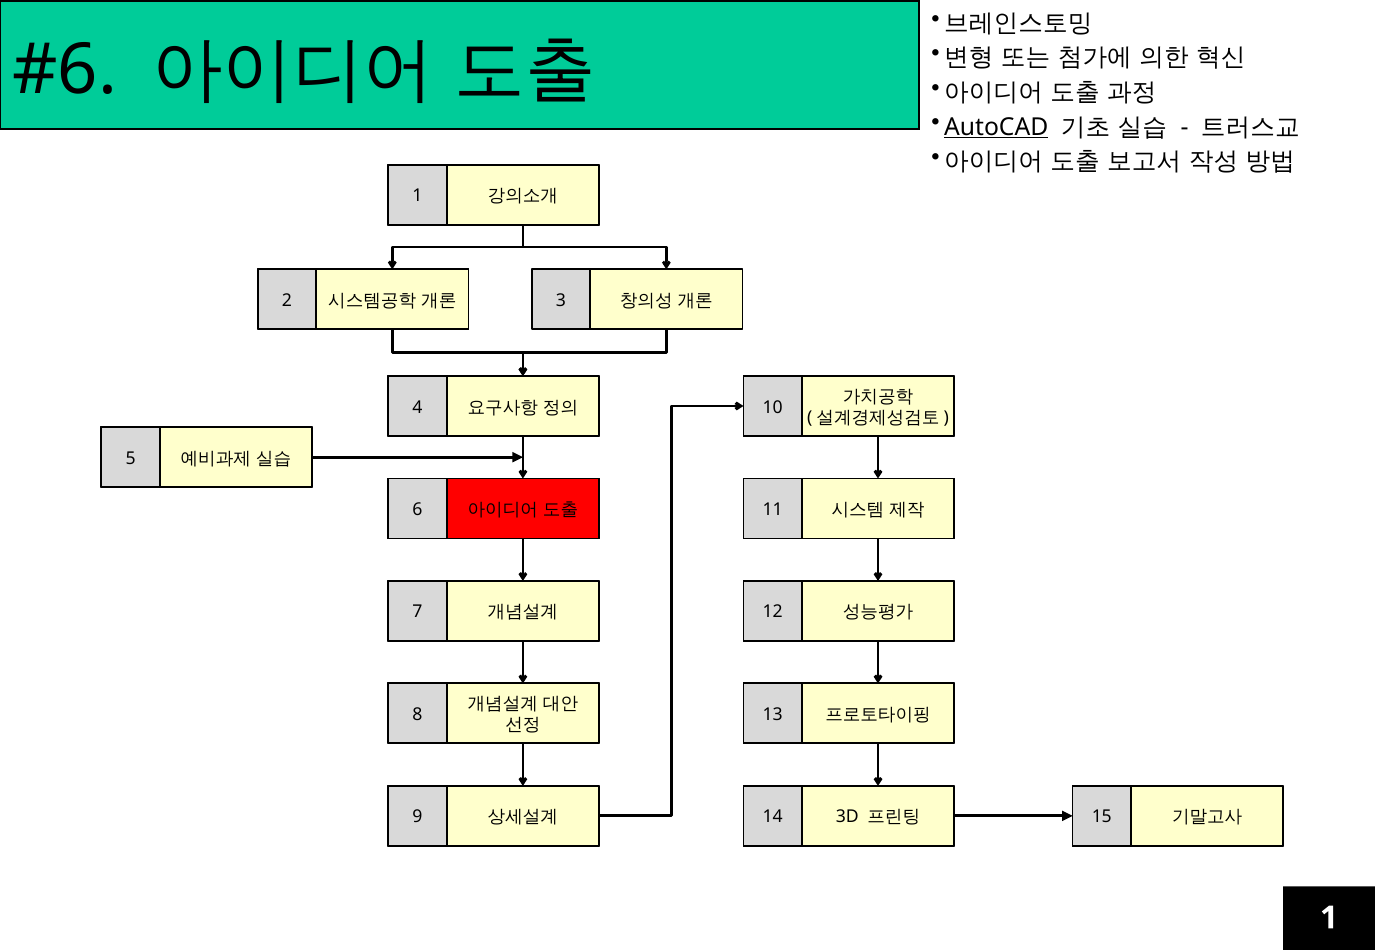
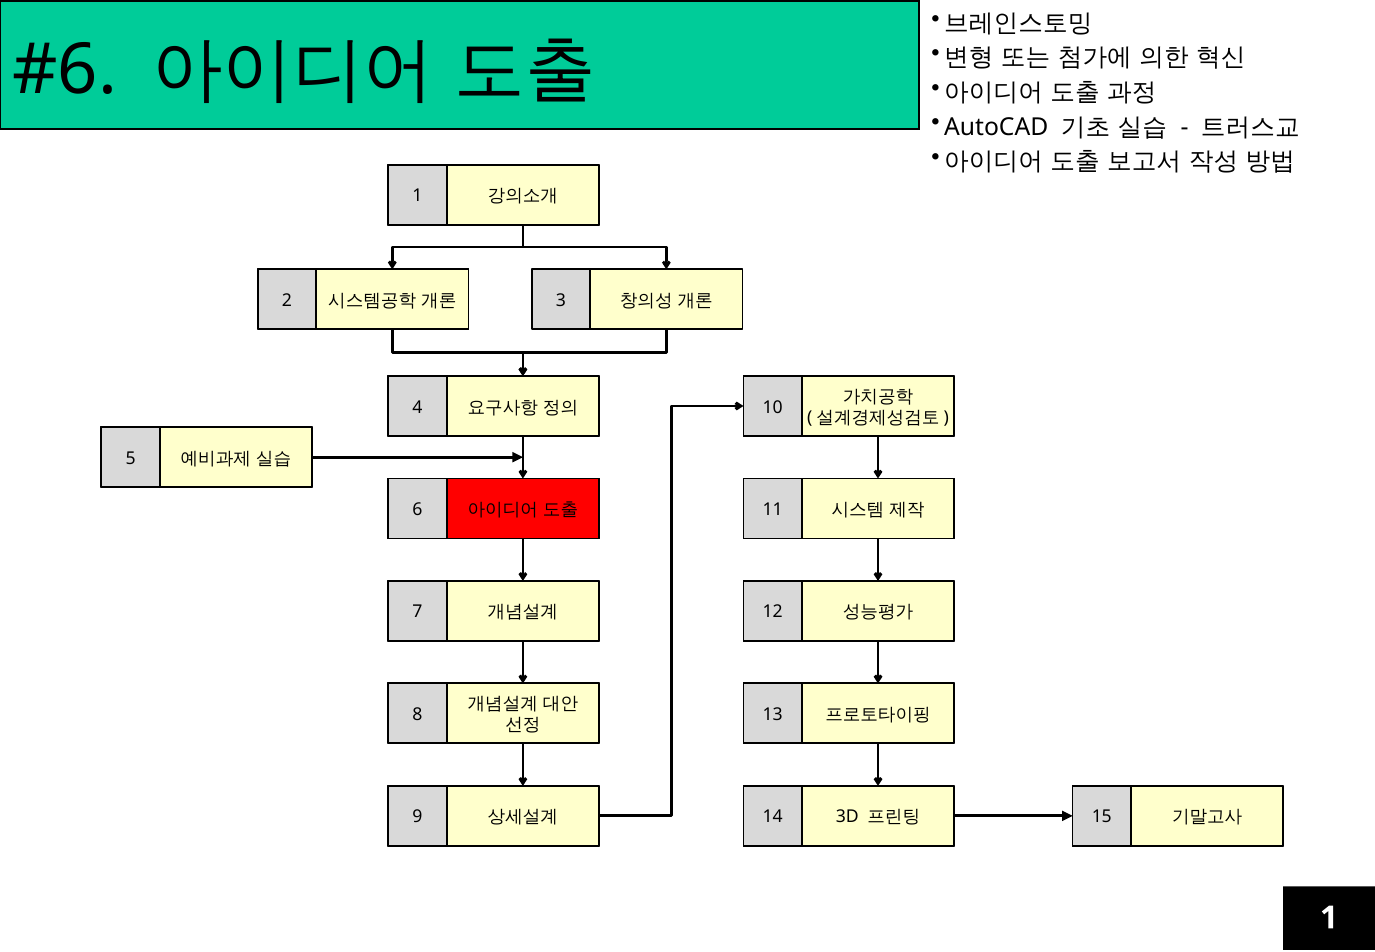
AutoCAD underline: present -> none
